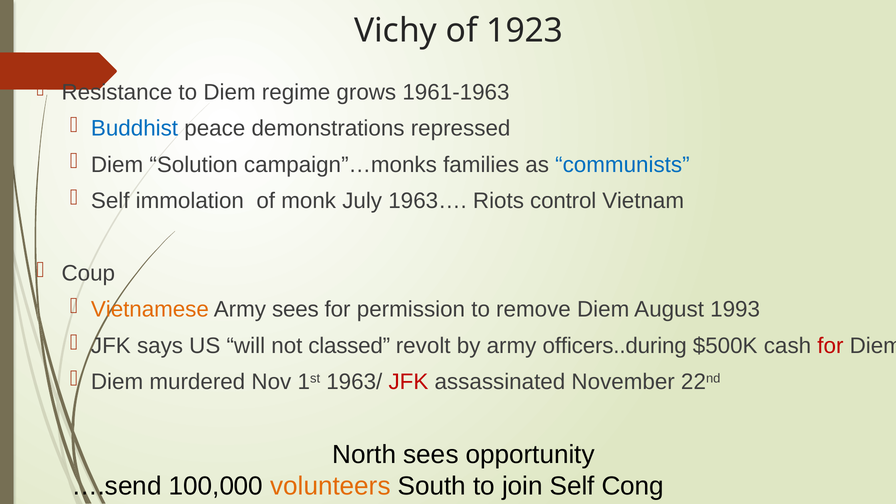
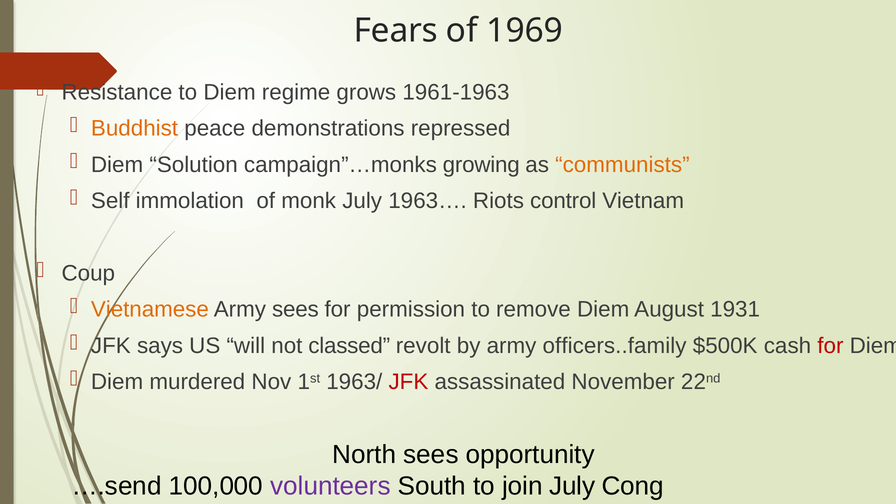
Vichy: Vichy -> Fears
1923: 1923 -> 1969
Buddhist colour: blue -> orange
families: families -> growing
communists colour: blue -> orange
1993: 1993 -> 1931
officers..during: officers..during -> officers..family
volunteers colour: orange -> purple
join Self: Self -> July
